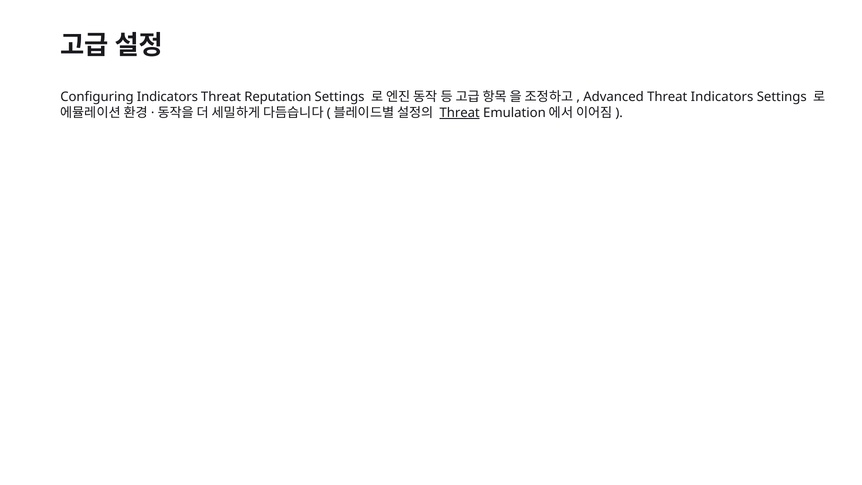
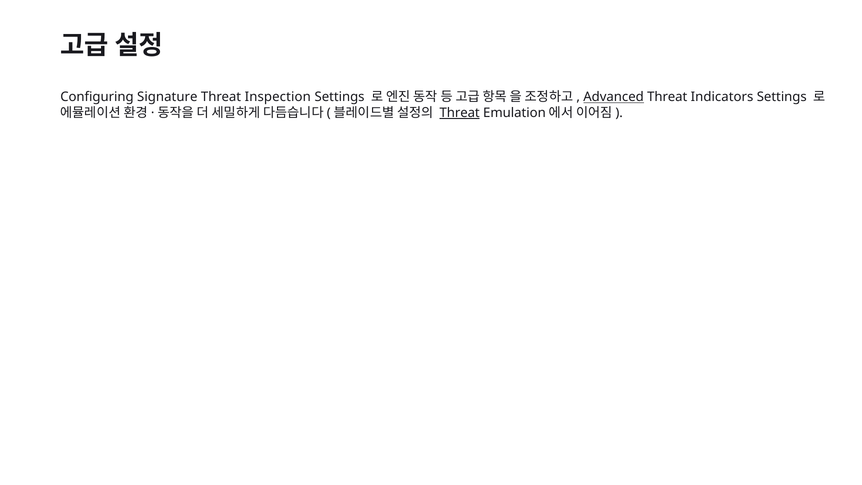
Configuring Indicators: Indicators -> Signature
Reputation: Reputation -> Inspection
Advanced underline: none -> present
